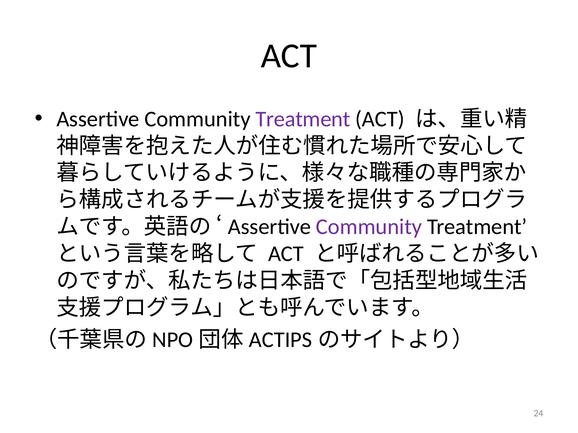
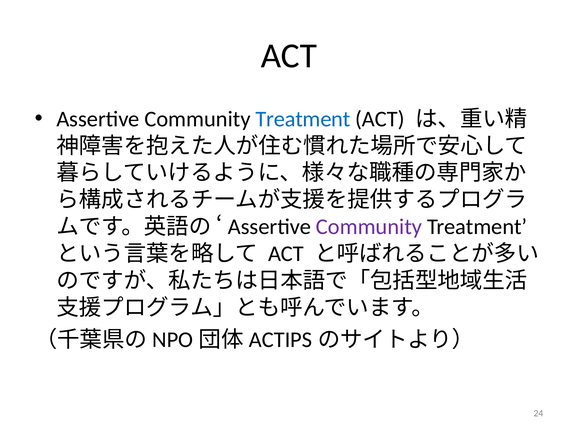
Treatment at (303, 119) colour: purple -> blue
